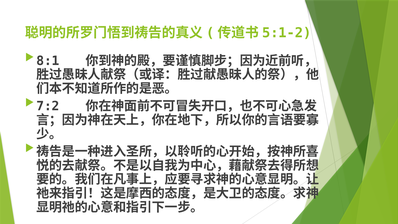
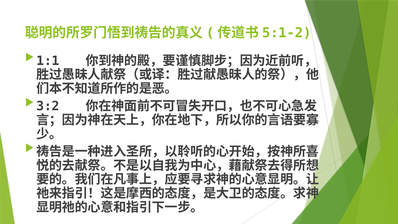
8:1: 8:1 -> 1:1
7:2: 7:2 -> 3:2
